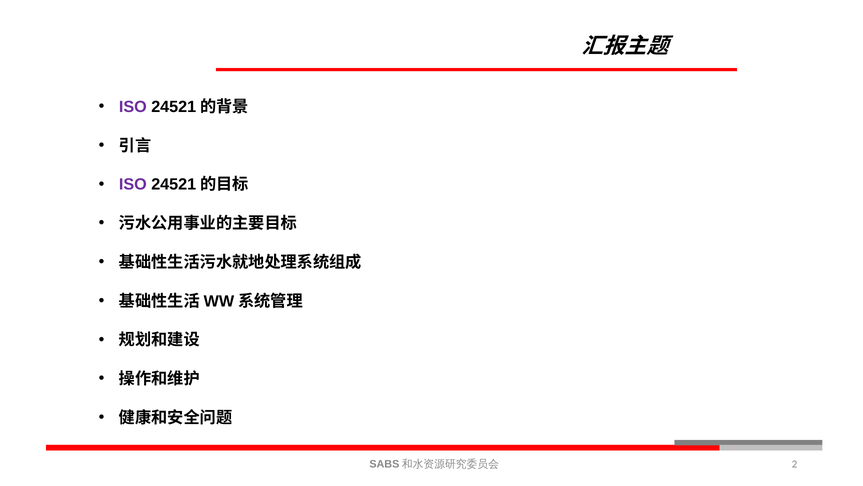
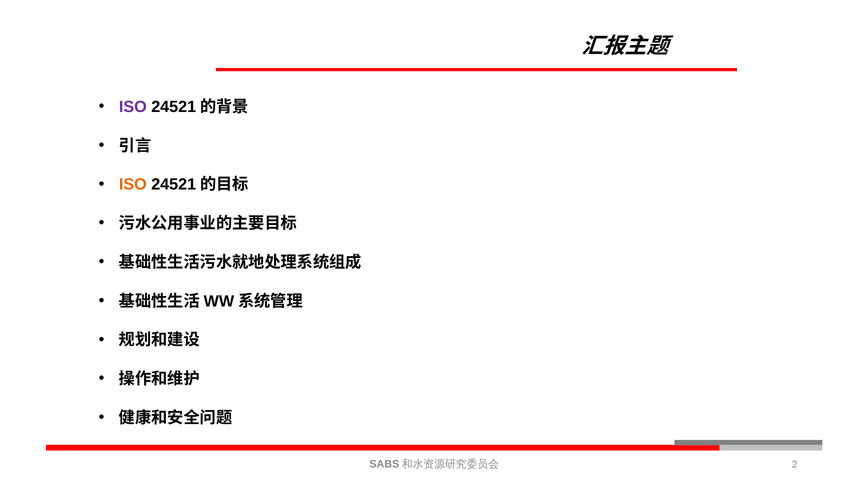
ISO at (133, 184) colour: purple -> orange
